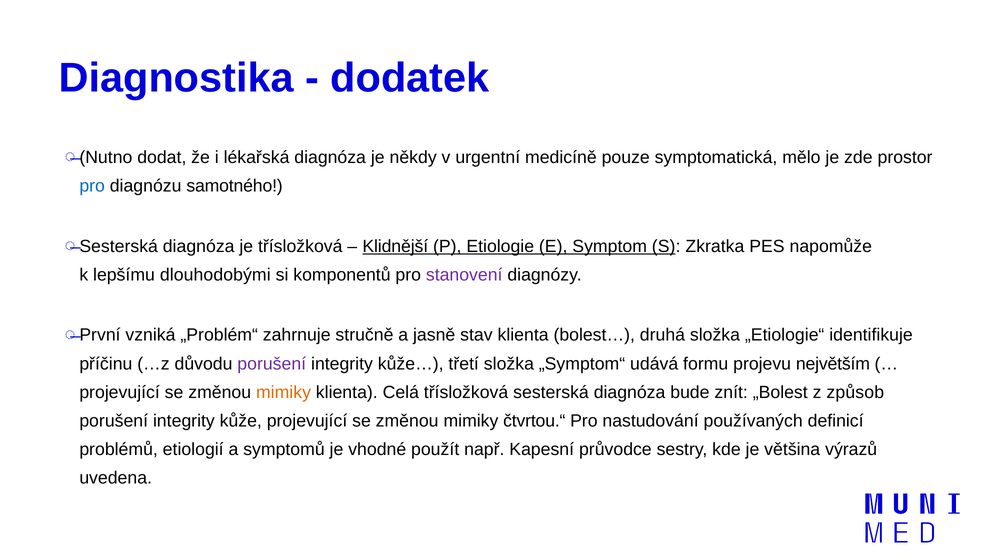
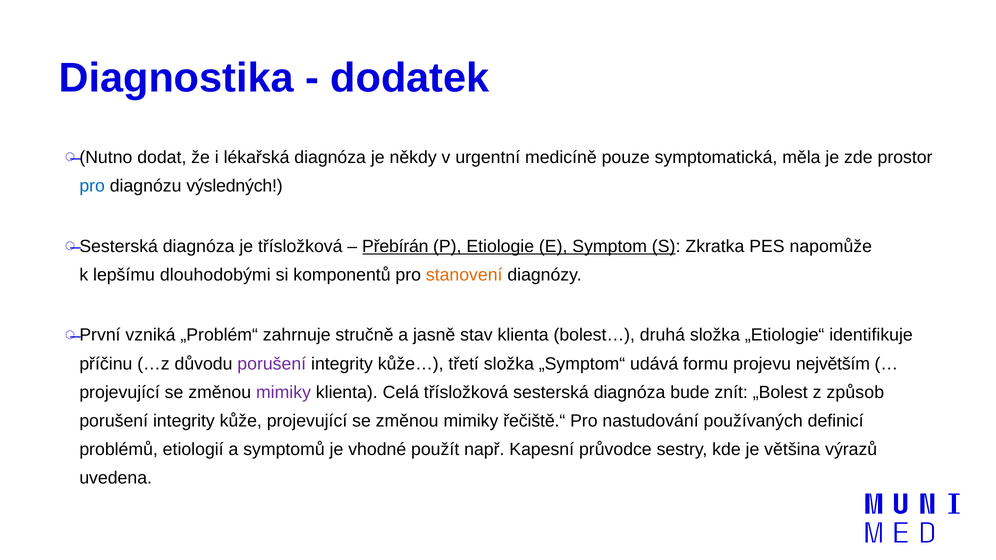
mělo: mělo -> měla
samotného: samotného -> výsledných
Klidnější: Klidnější -> Přebírán
stanovení colour: purple -> orange
mimiky at (283, 392) colour: orange -> purple
čtvrtou.“: čtvrtou.“ -> řečiště.“
